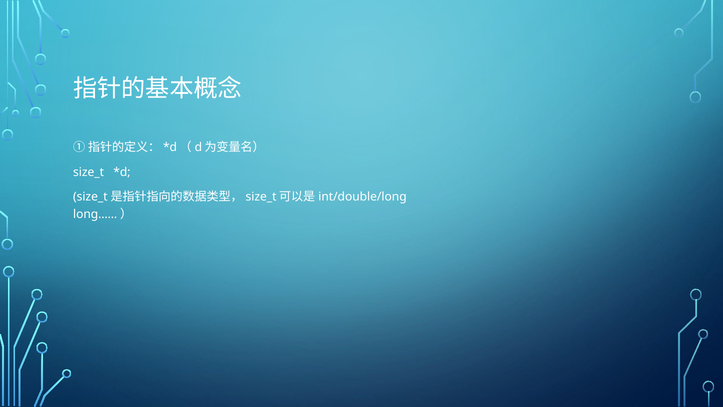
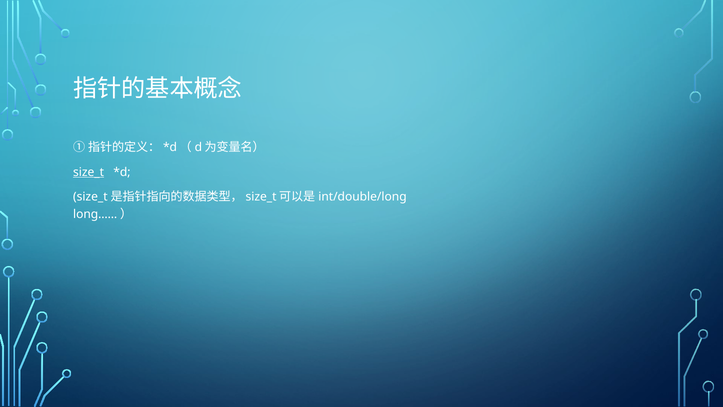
size_t underline: none -> present
